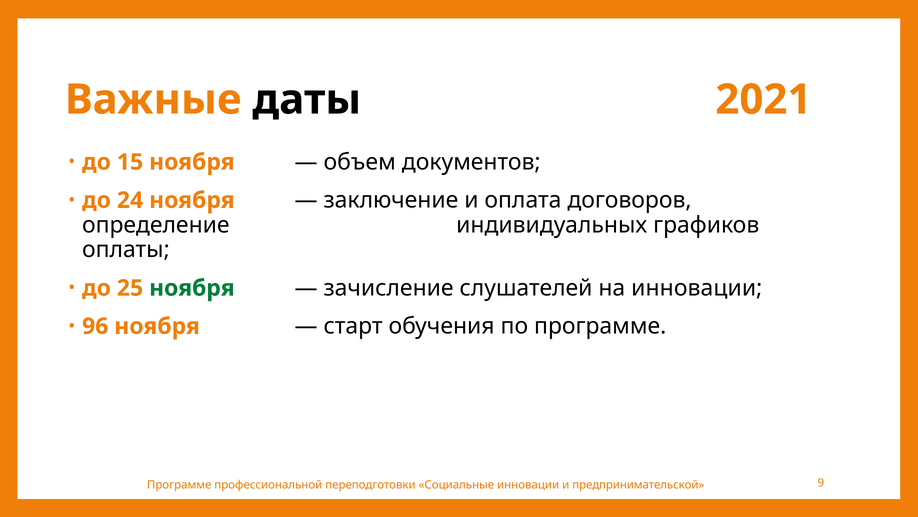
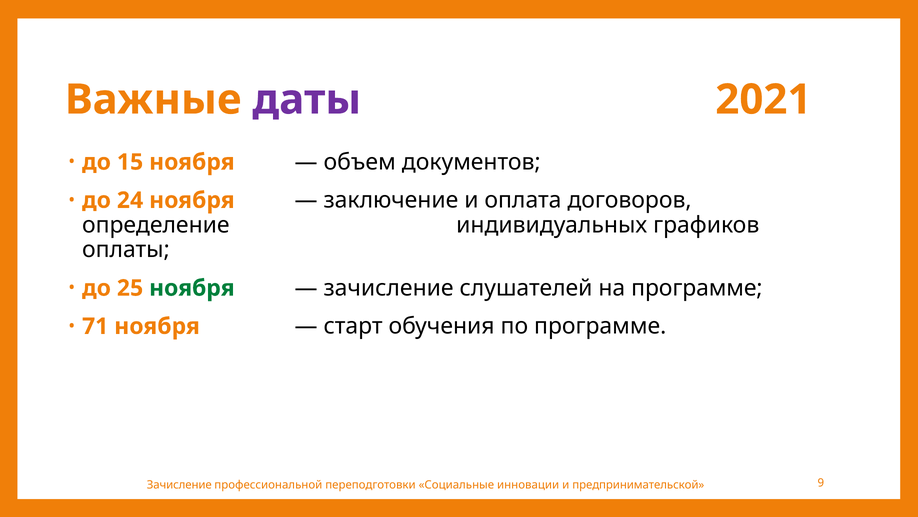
даты colour: black -> purple
на инновации: инновации -> программе
96: 96 -> 71
Программе at (179, 484): Программе -> Зачисление
